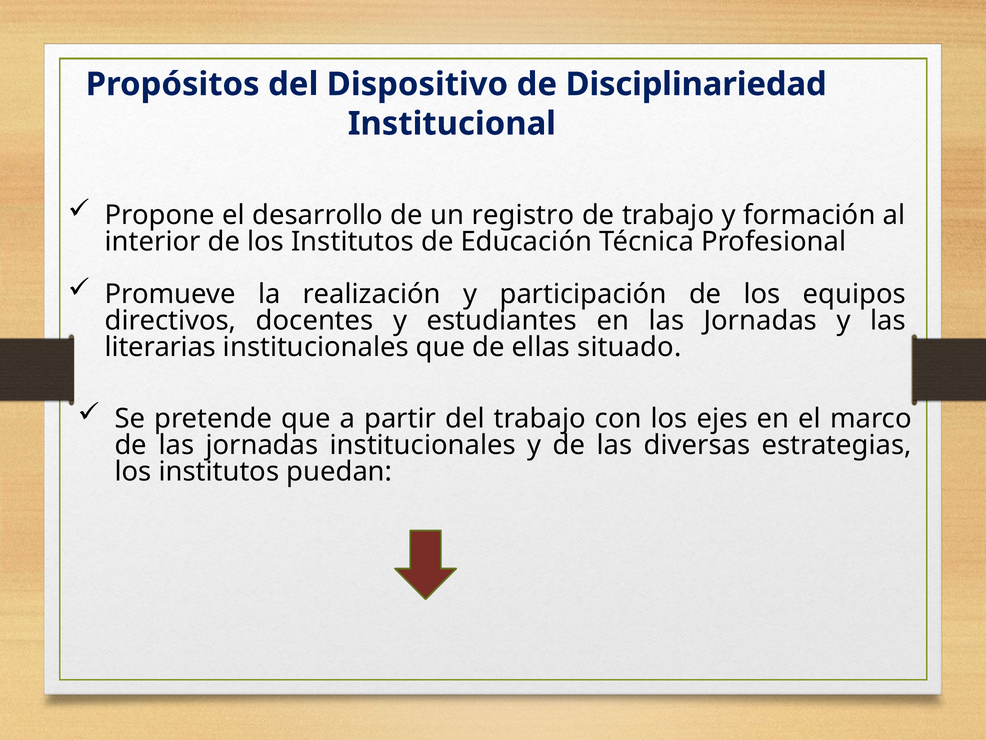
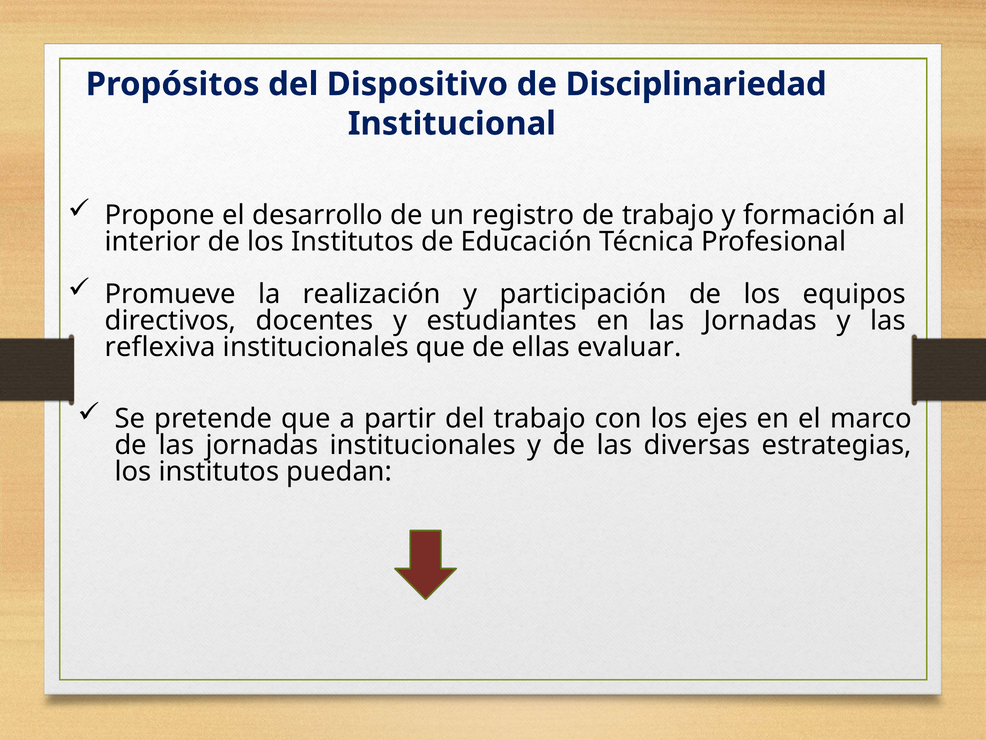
literarias: literarias -> reflexiva
situado: situado -> evaluar
